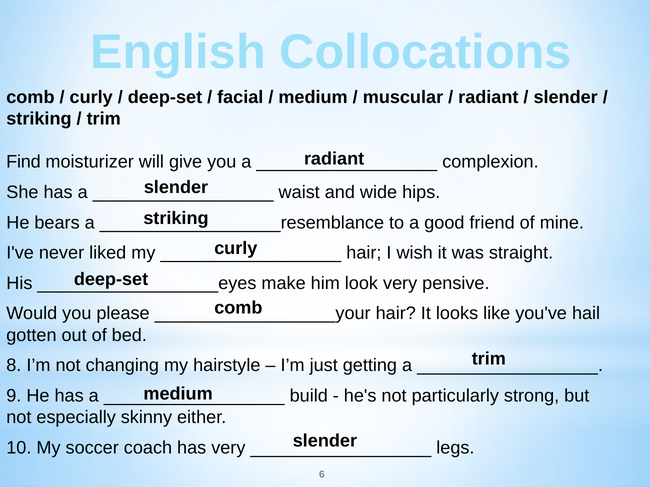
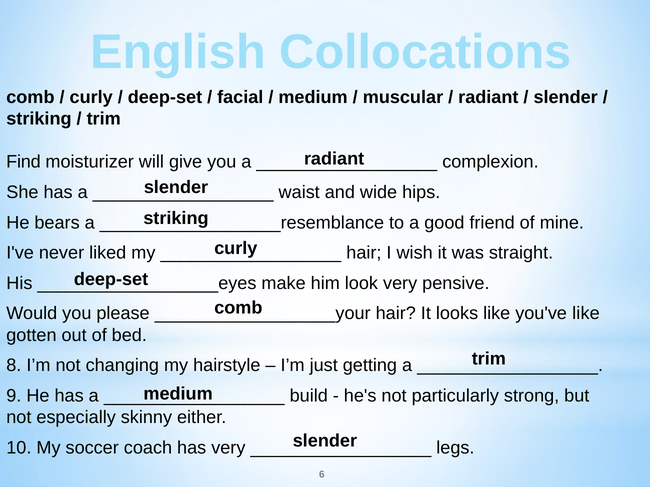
you've hail: hail -> like
